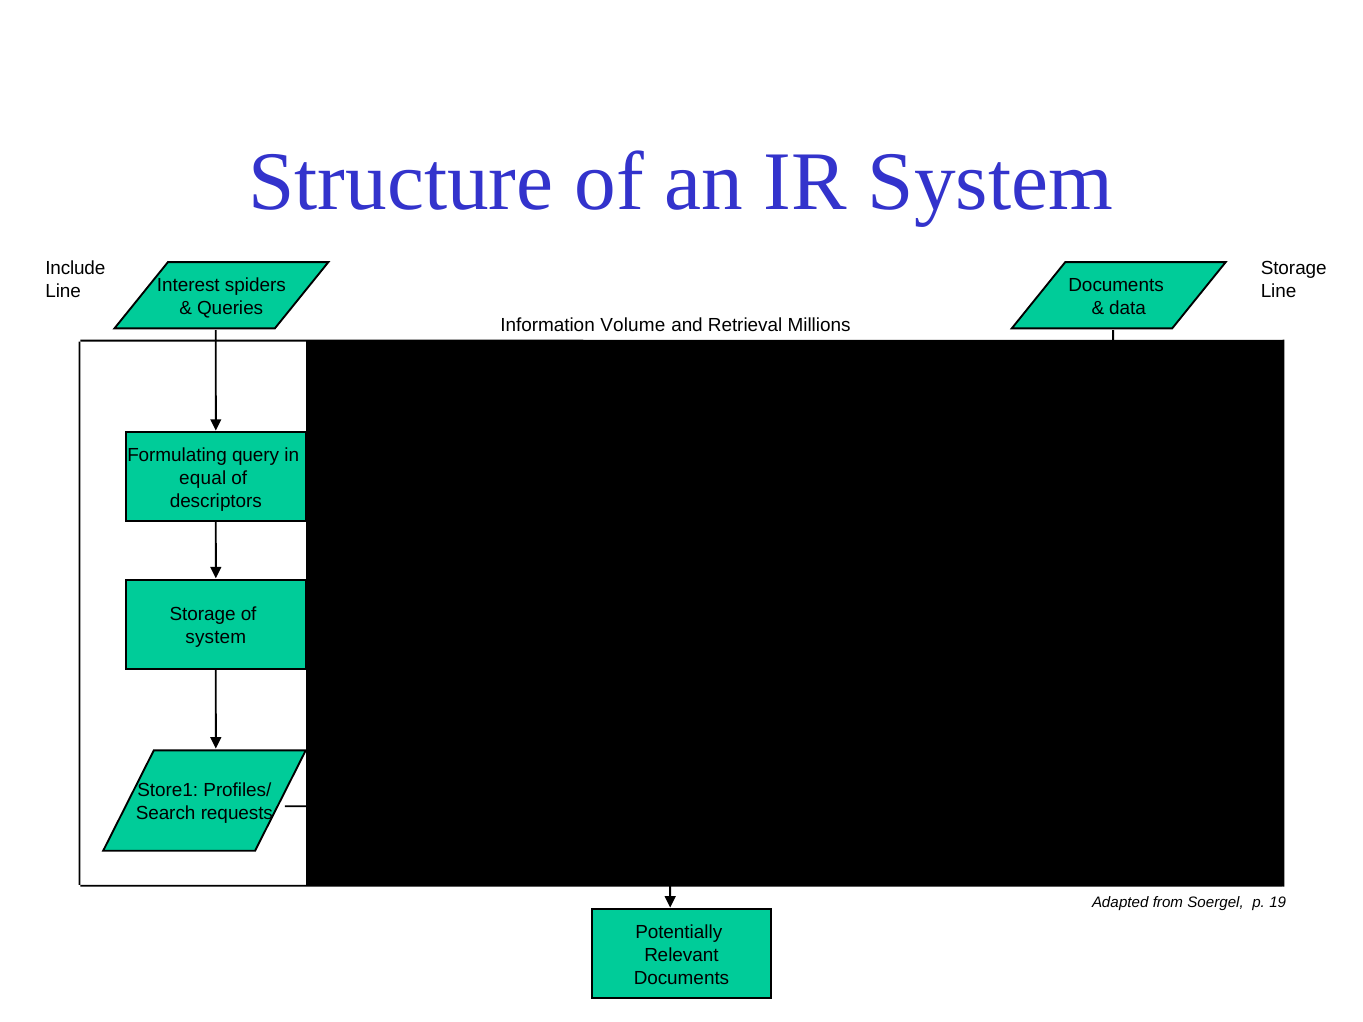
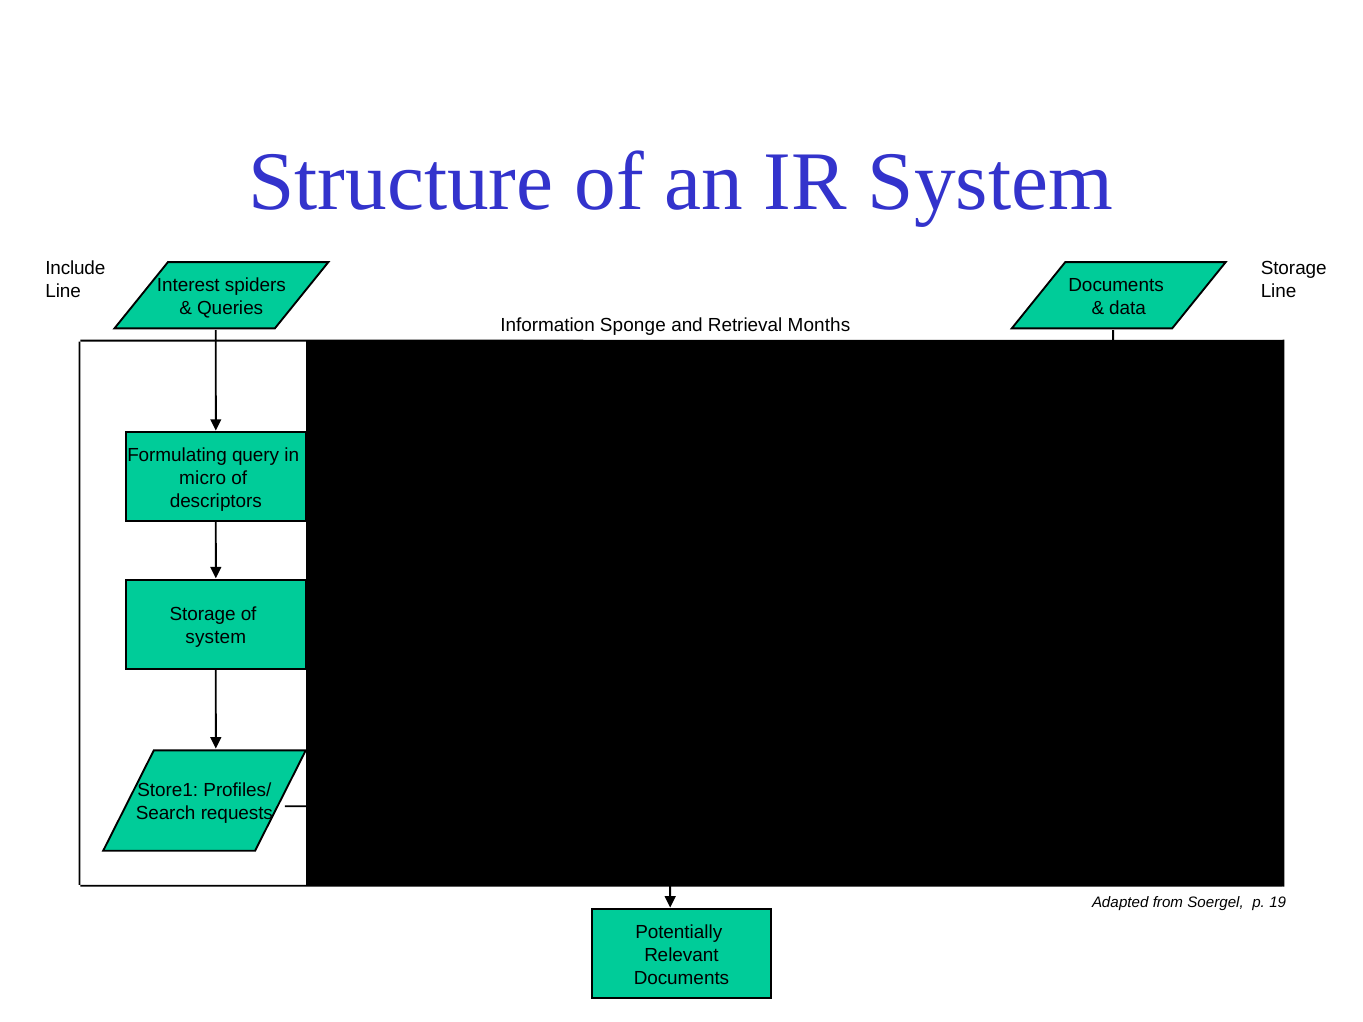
Volume: Volume -> Sponge
Millions: Millions -> Months
equal: equal -> micro
